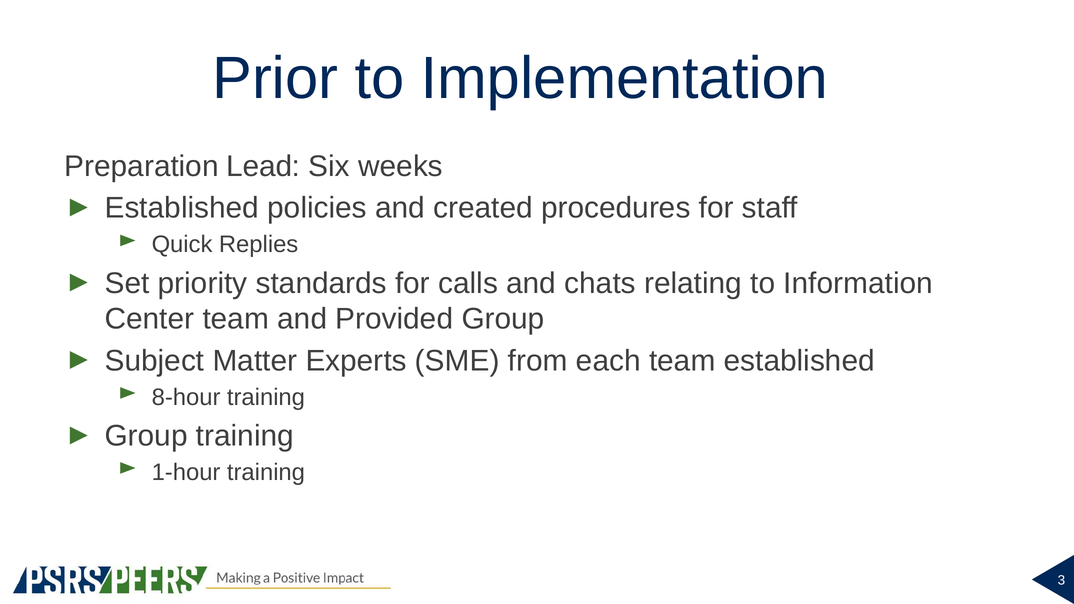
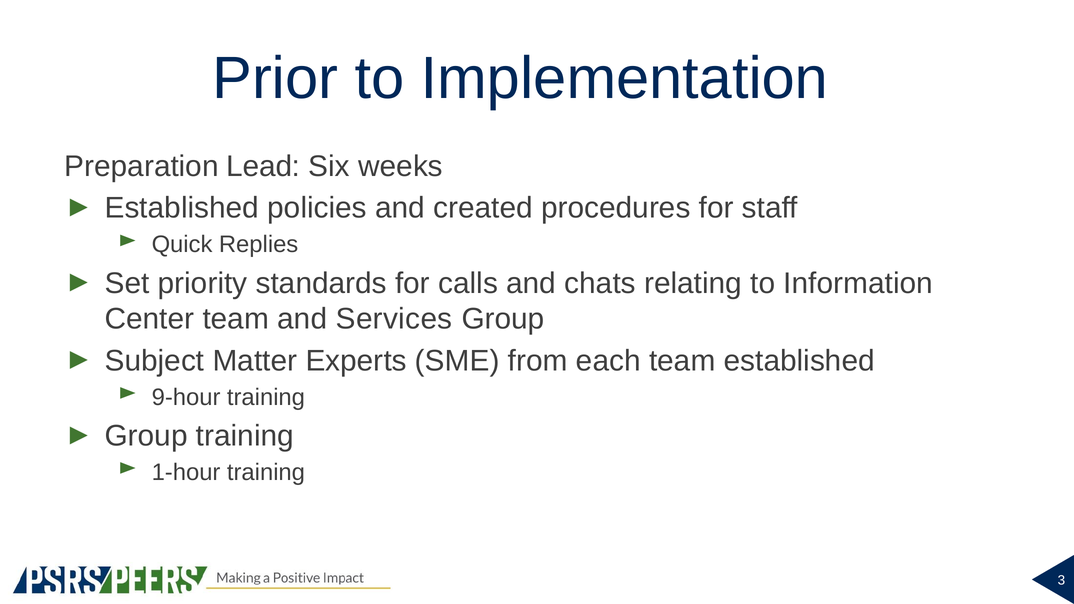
Provided: Provided -> Services
8-hour: 8-hour -> 9-hour
